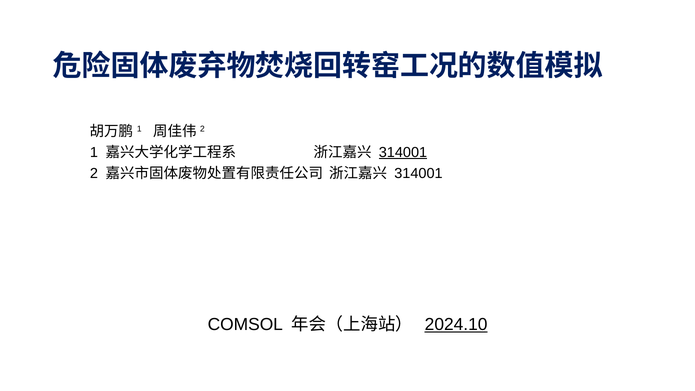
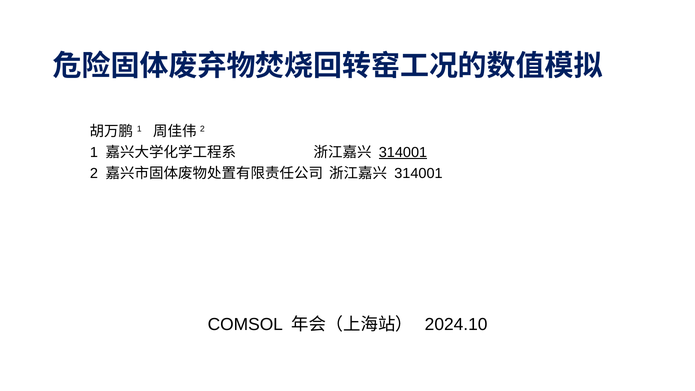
2024.10 underline: present -> none
